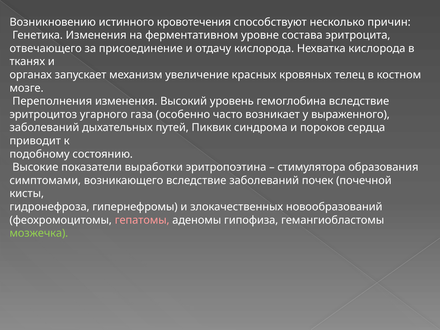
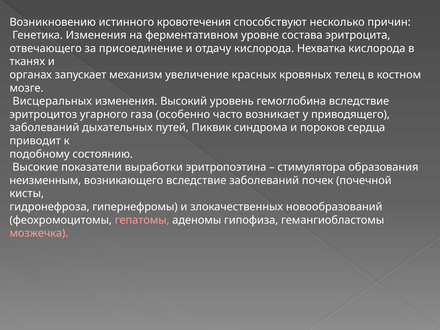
Переполнения: Переполнения -> Висцеральных
выраженного: выраженного -> приводящего
симптомами: симптомами -> неизменным
мозжечка colour: light green -> pink
